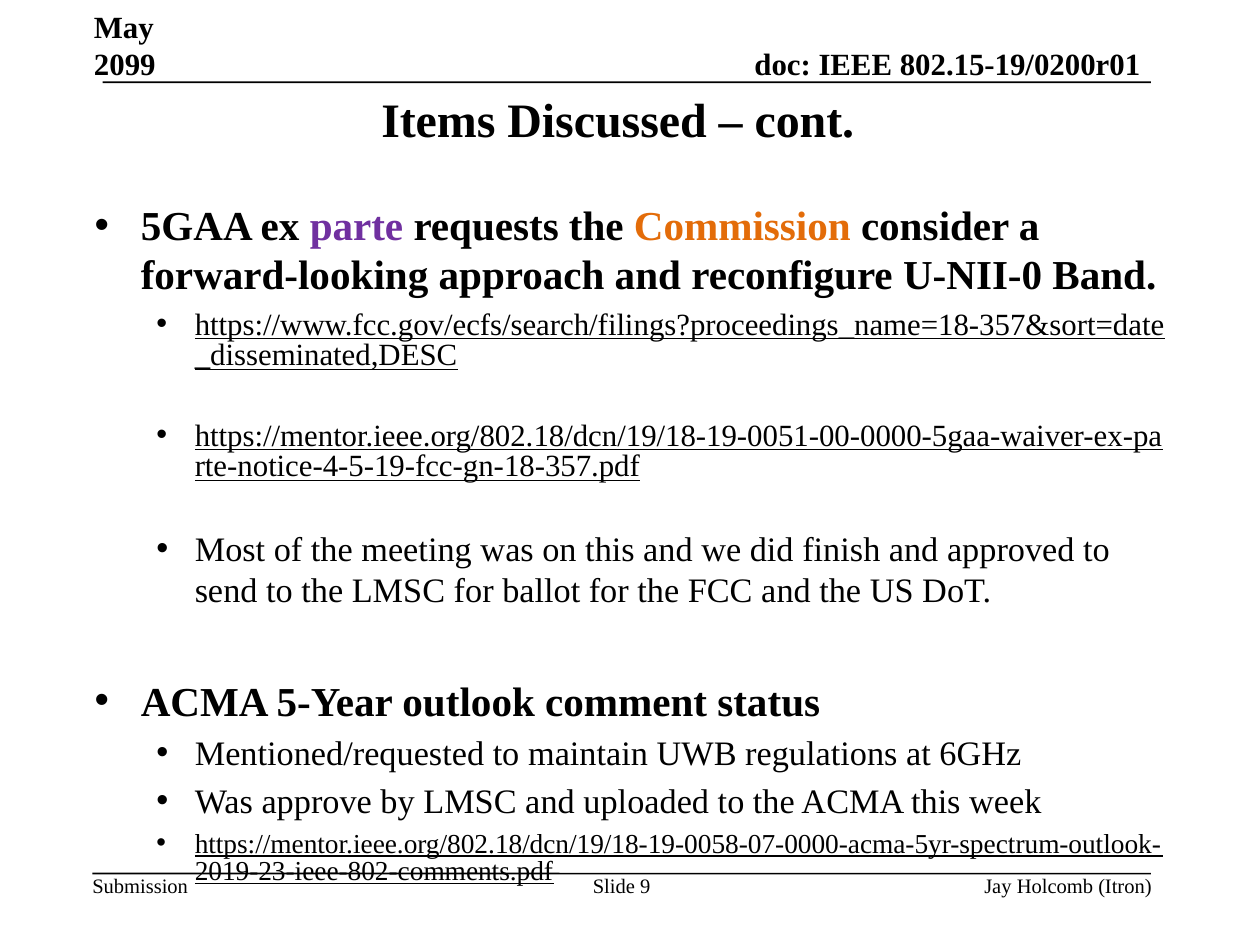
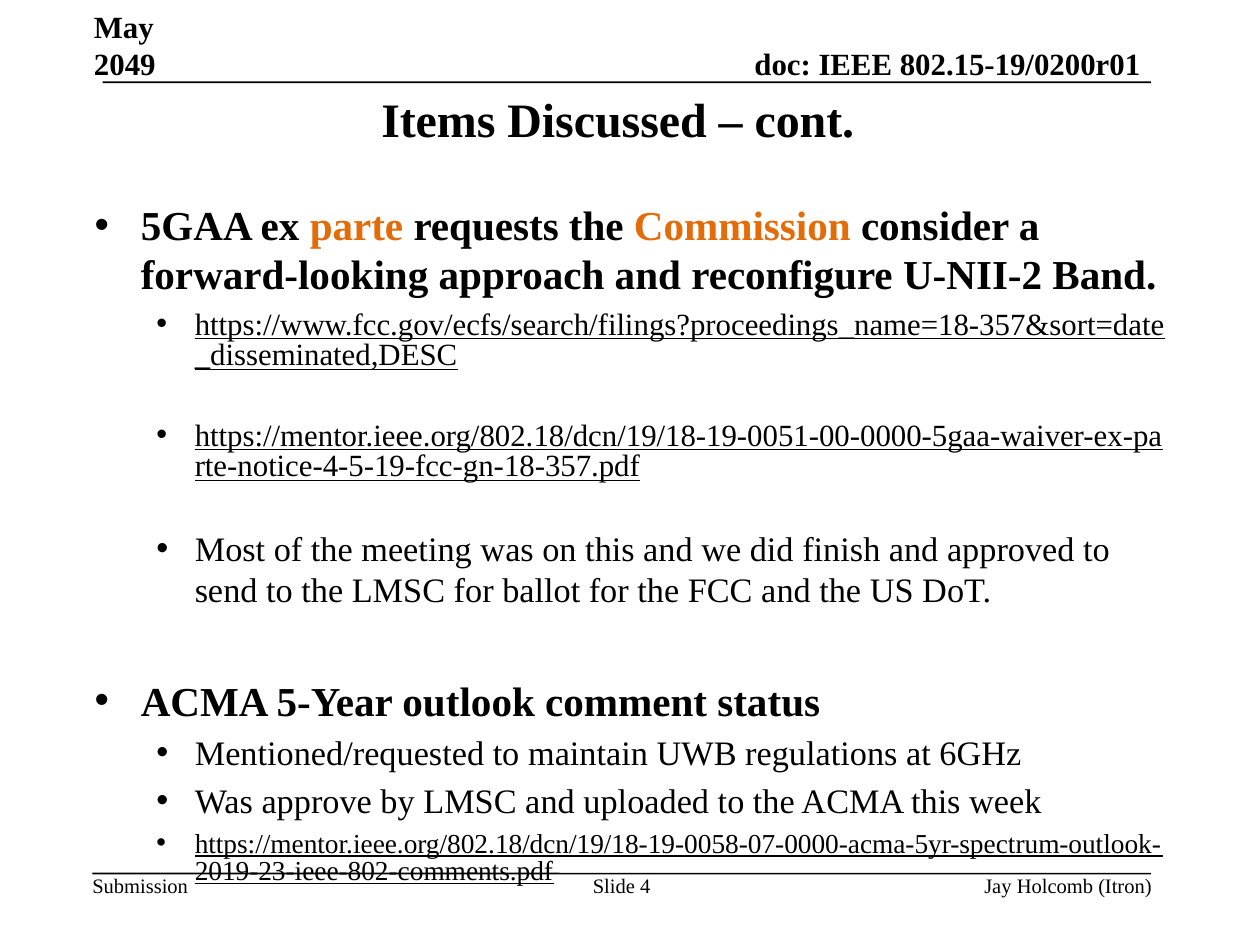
2099: 2099 -> 2049
parte colour: purple -> orange
U-NII-0: U-NII-0 -> U-NII-2
9: 9 -> 4
